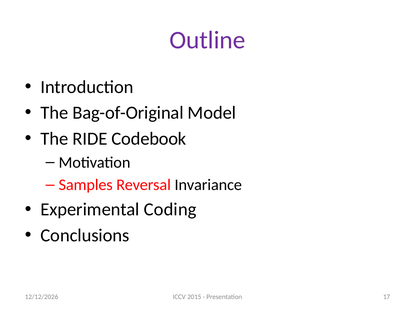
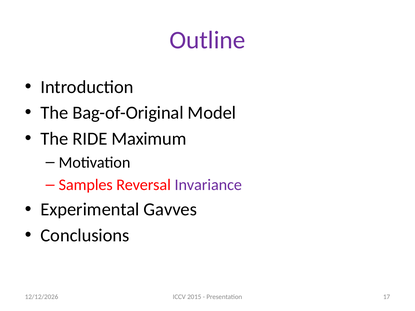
Codebook: Codebook -> Maximum
Invariance colour: black -> purple
Coding: Coding -> Gavves
